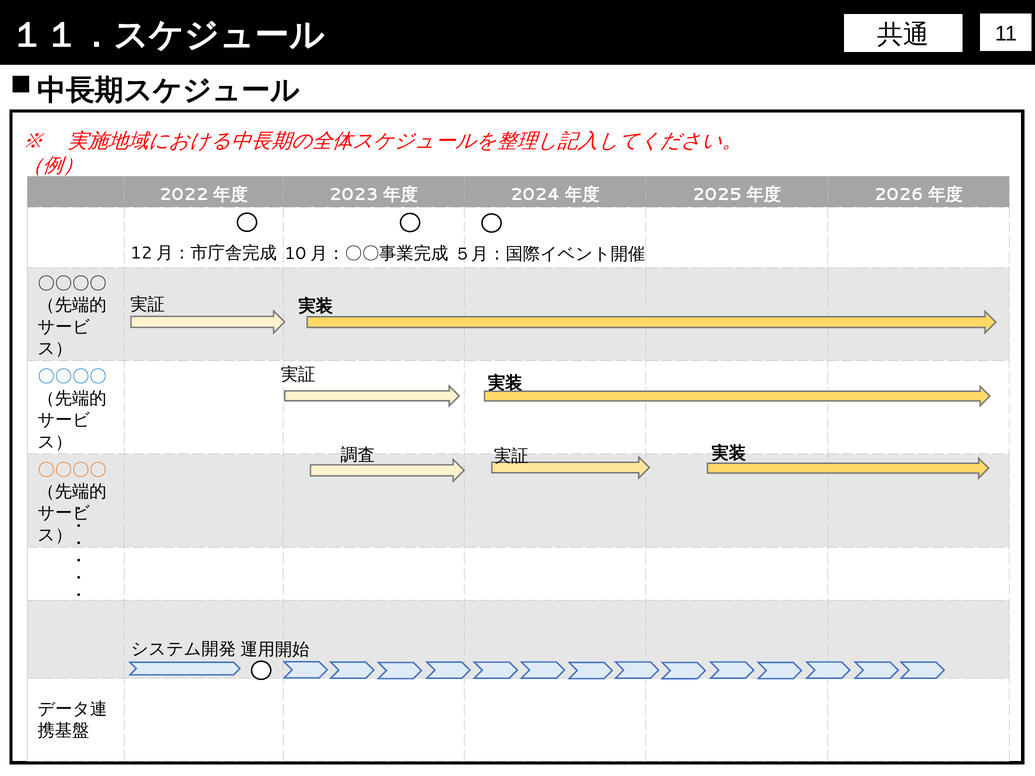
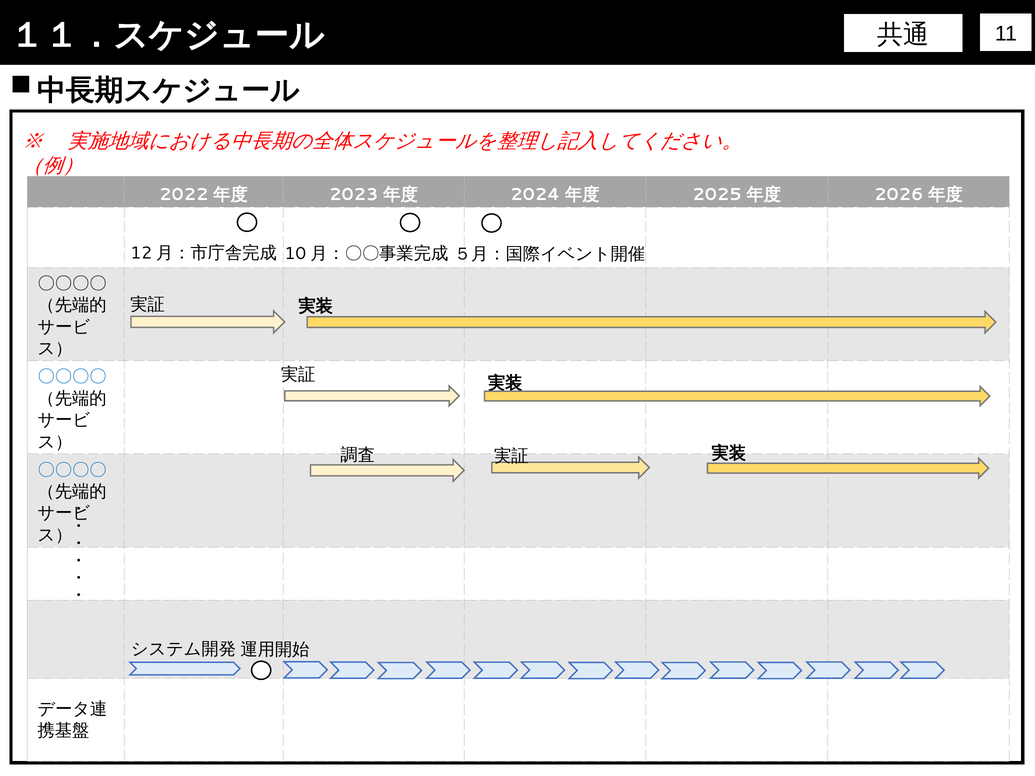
〇〇〇〇 at (72, 470) colour: orange -> blue
